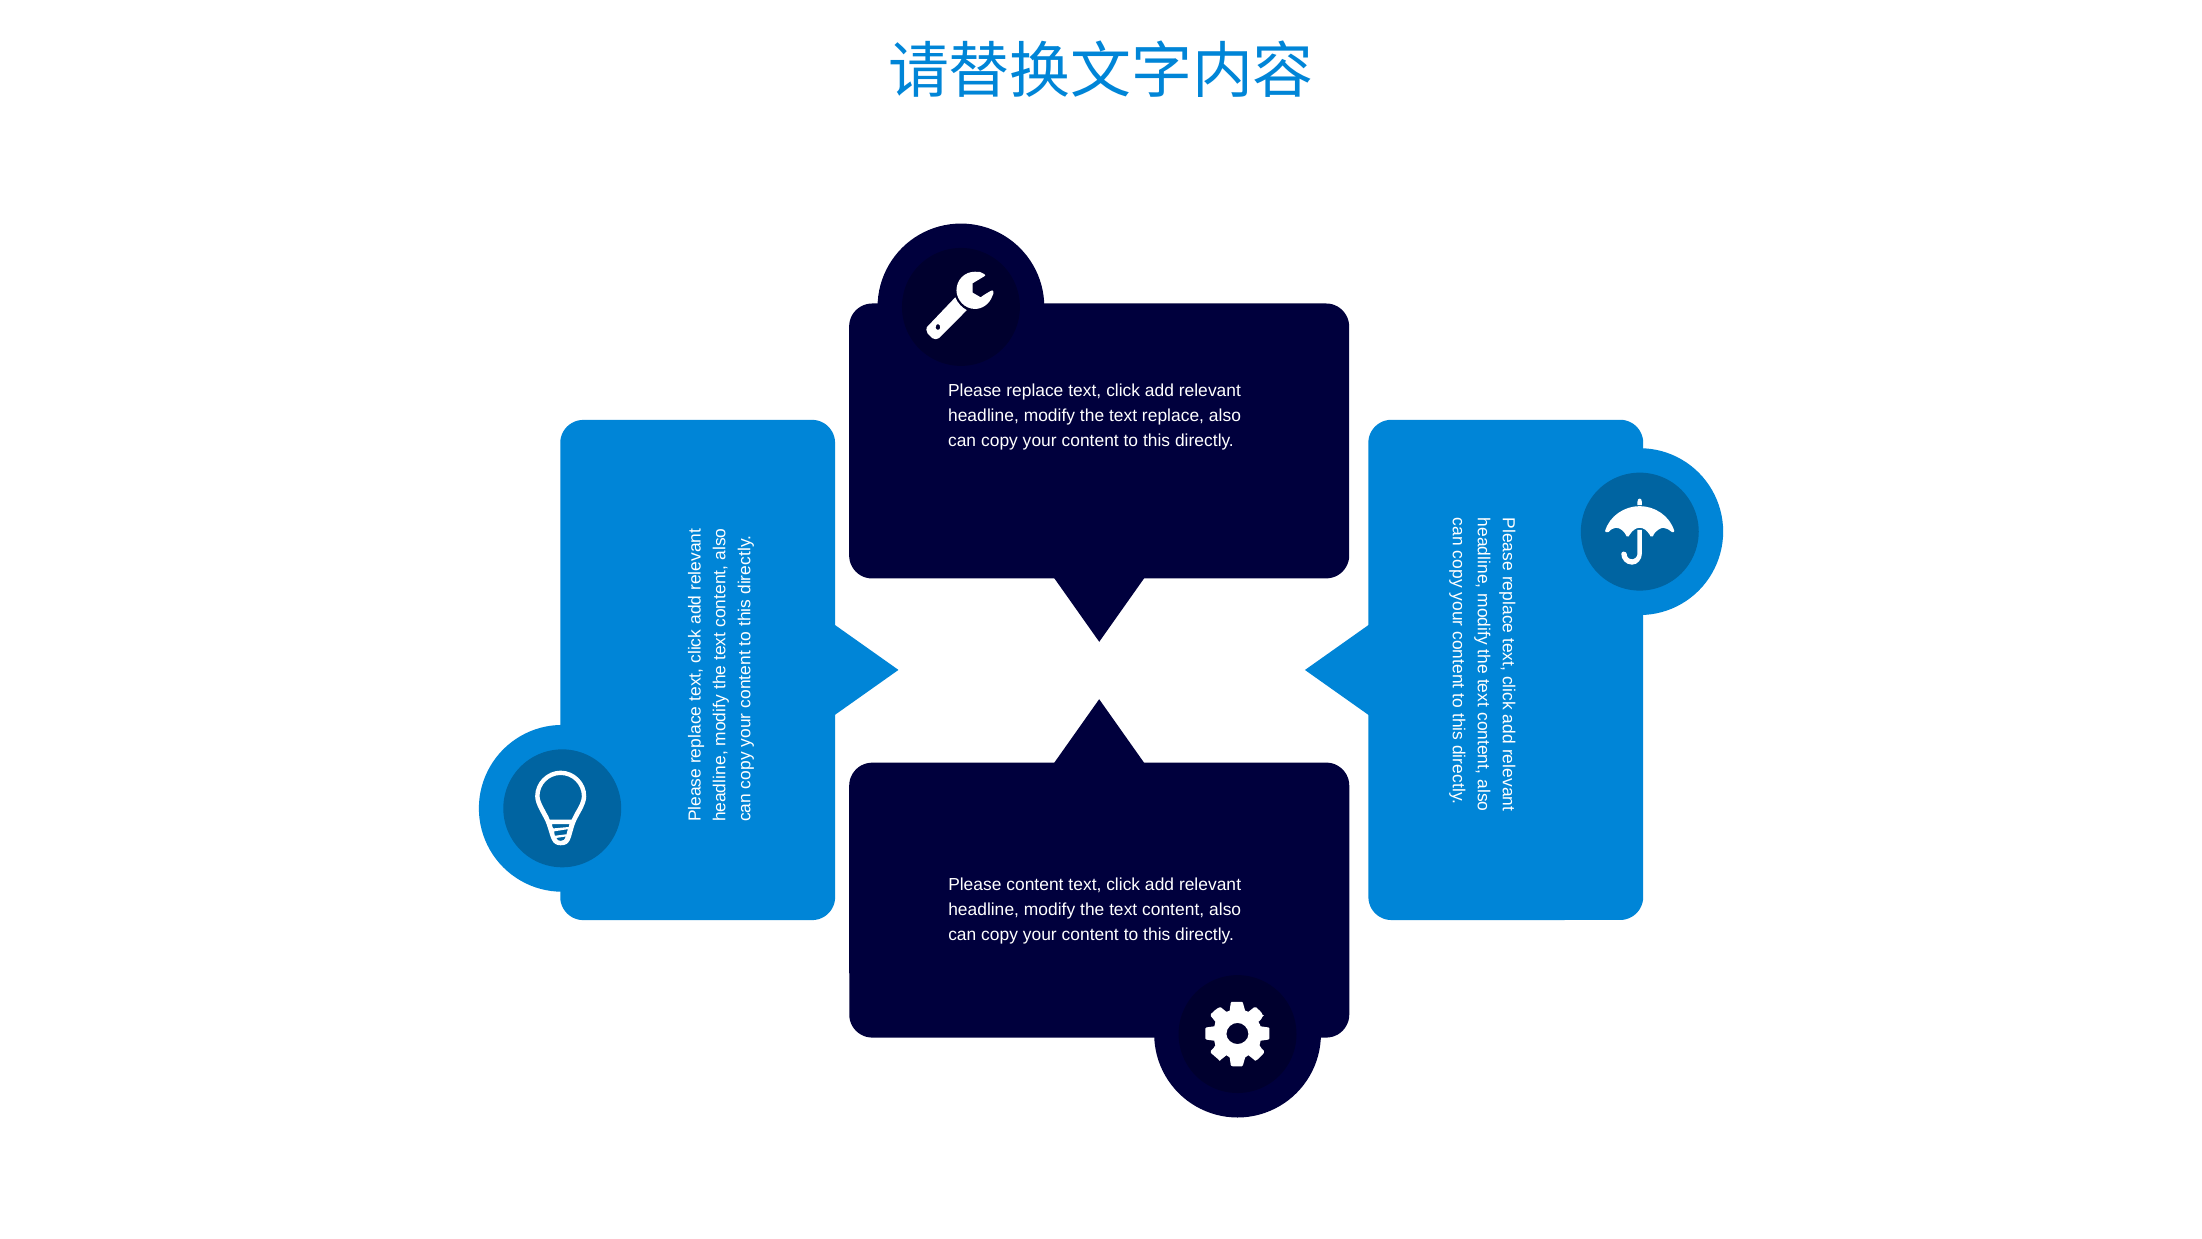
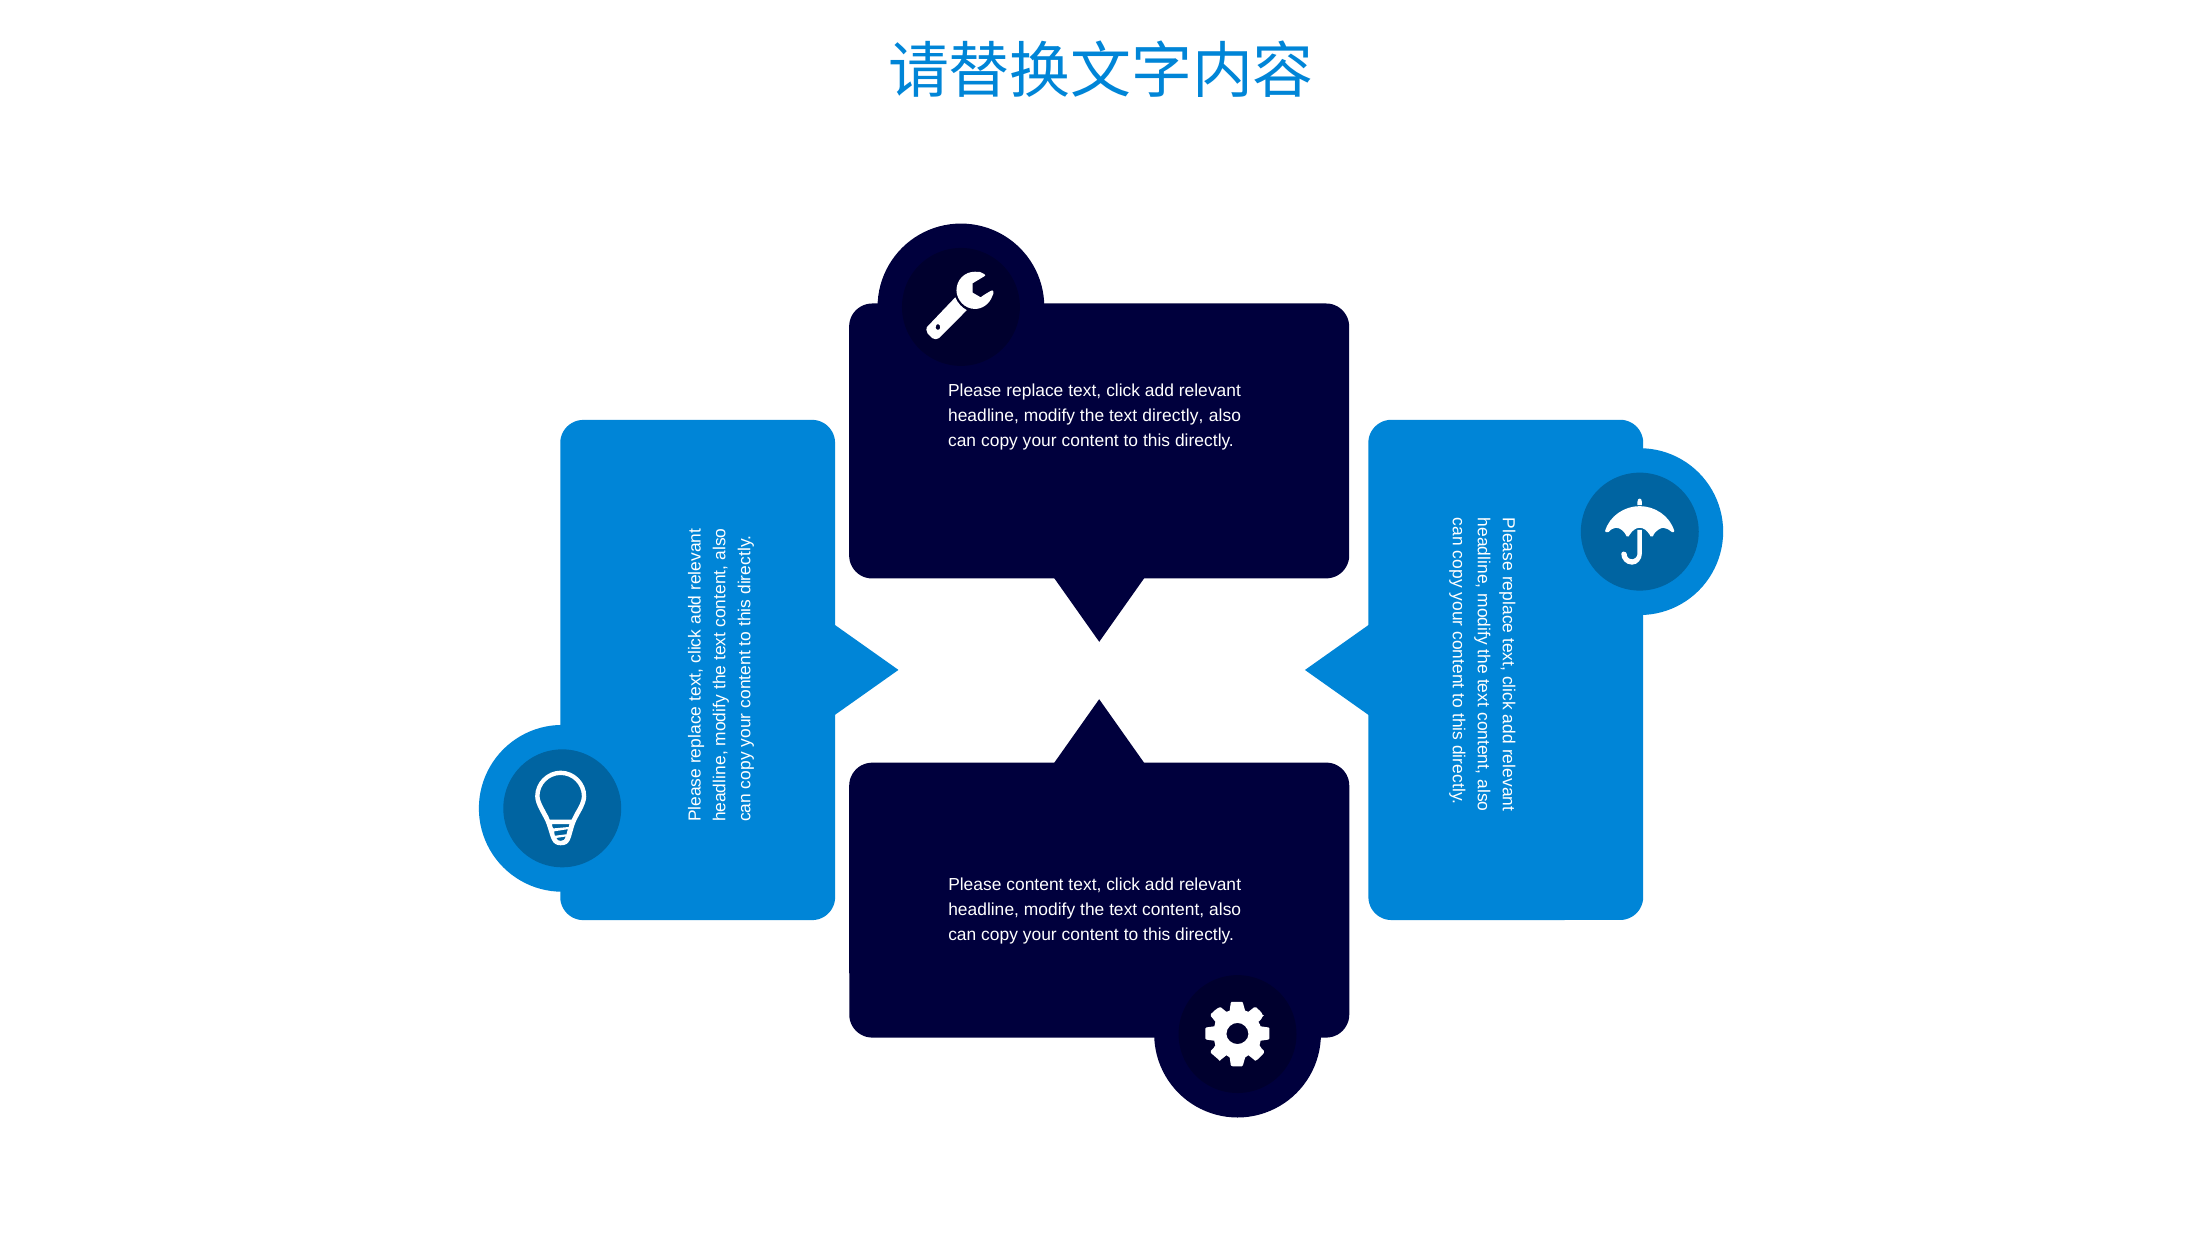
text replace: replace -> directly
